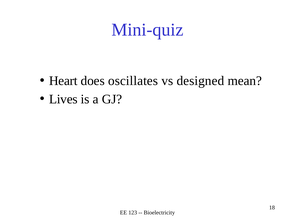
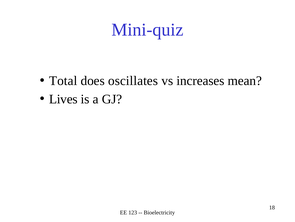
Heart: Heart -> Total
designed: designed -> increases
